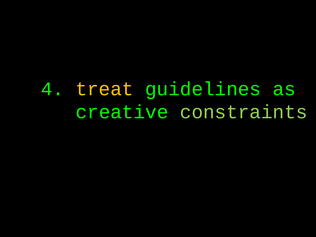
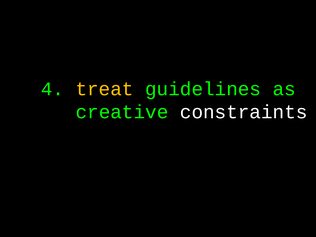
constraints colour: light green -> white
